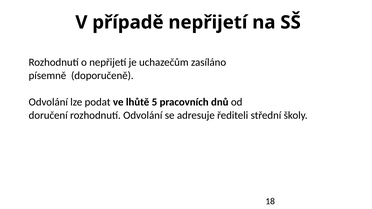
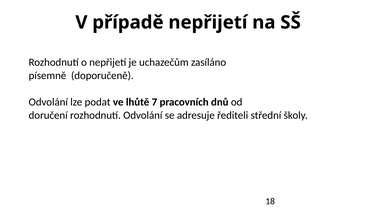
5: 5 -> 7
